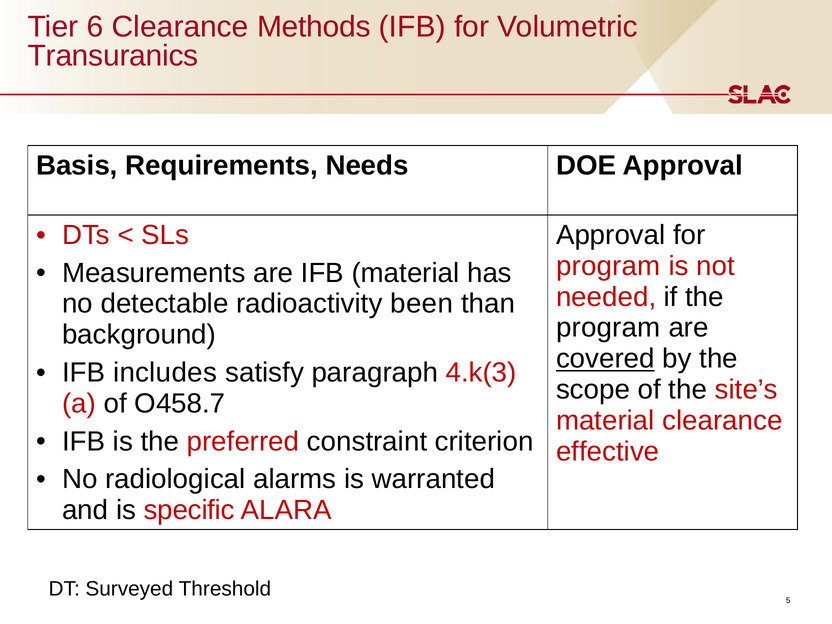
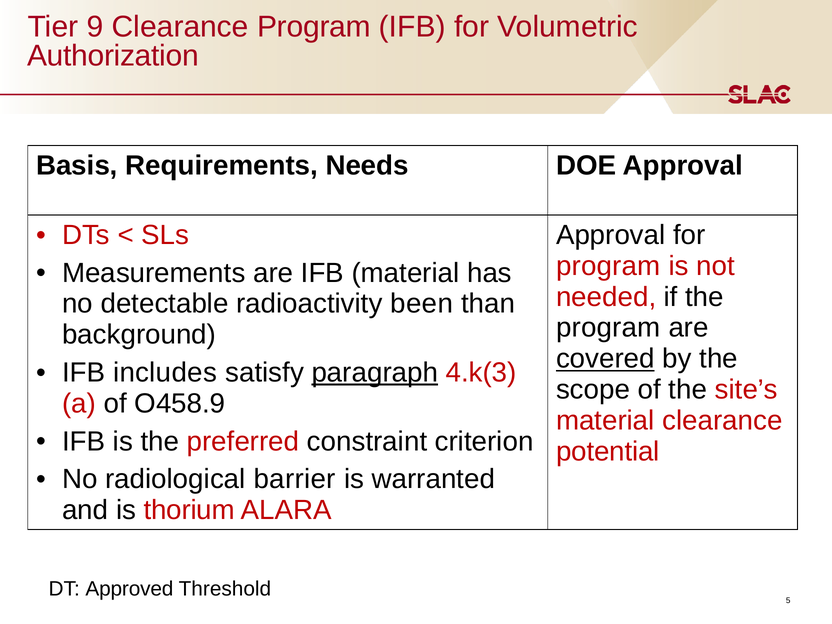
6: 6 -> 9
Clearance Methods: Methods -> Program
Transuranics: Transuranics -> Authorization
paragraph underline: none -> present
O458.7: O458.7 -> O458.9
effective: effective -> potential
alarms: alarms -> barrier
specific: specific -> thorium
Surveyed: Surveyed -> Approved
